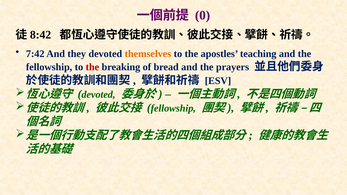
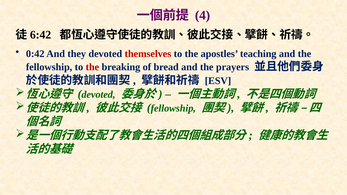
0: 0 -> 4
8:42: 8:42 -> 6:42
7:42: 7:42 -> 0:42
themselves colour: orange -> red
